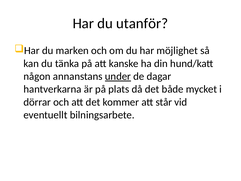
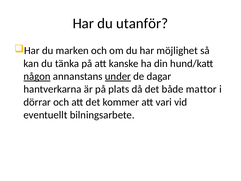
någon underline: none -> present
mycket: mycket -> mattor
står: står -> vari
